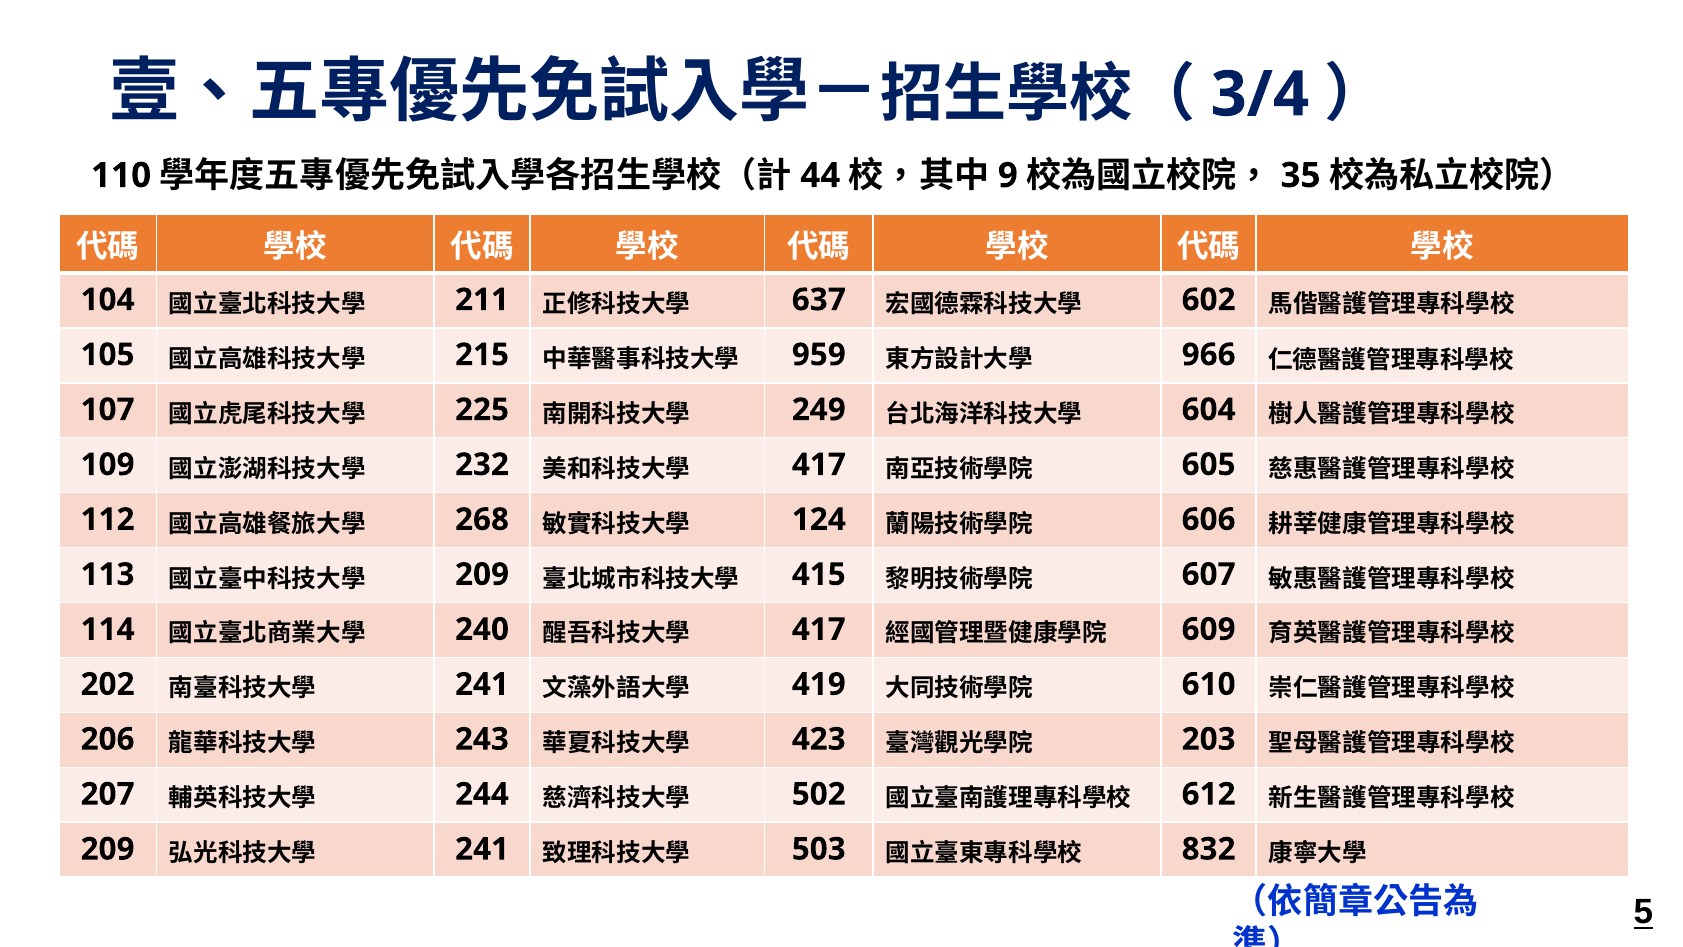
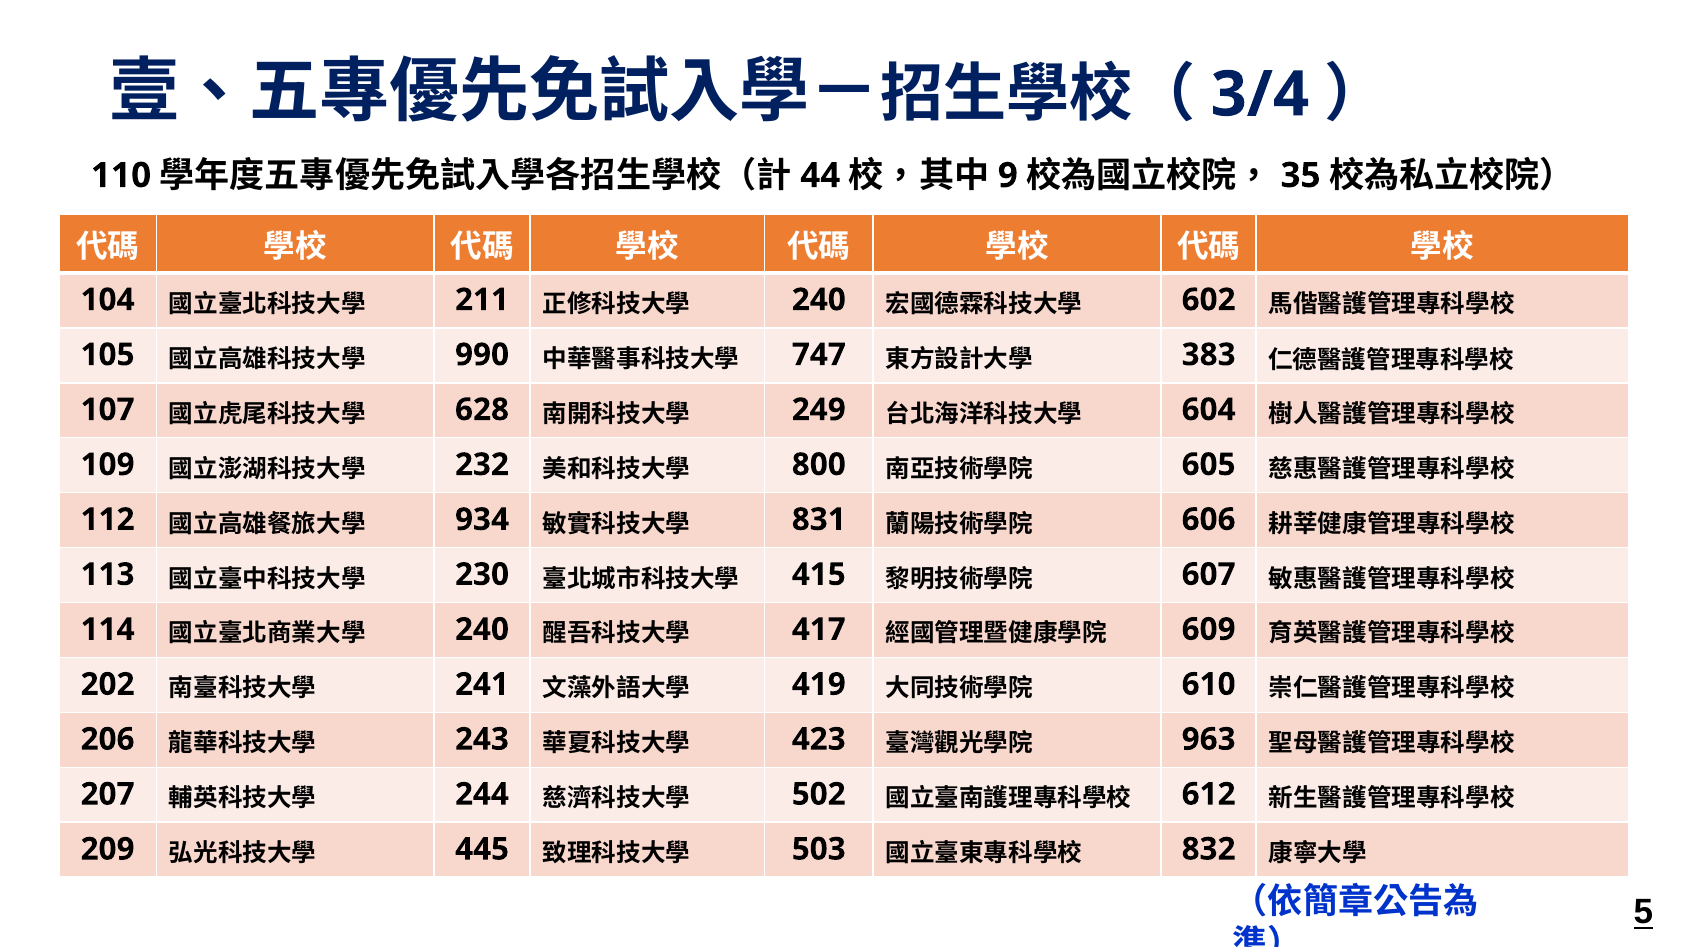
637 at (819, 300): 637 -> 240
215: 215 -> 990
959: 959 -> 747
966: 966 -> 383
225: 225 -> 628
417 at (819, 464): 417 -> 800
268: 268 -> 934
124: 124 -> 831
209 at (482, 574): 209 -> 230
203: 203 -> 963
241 at (482, 849): 241 -> 445
